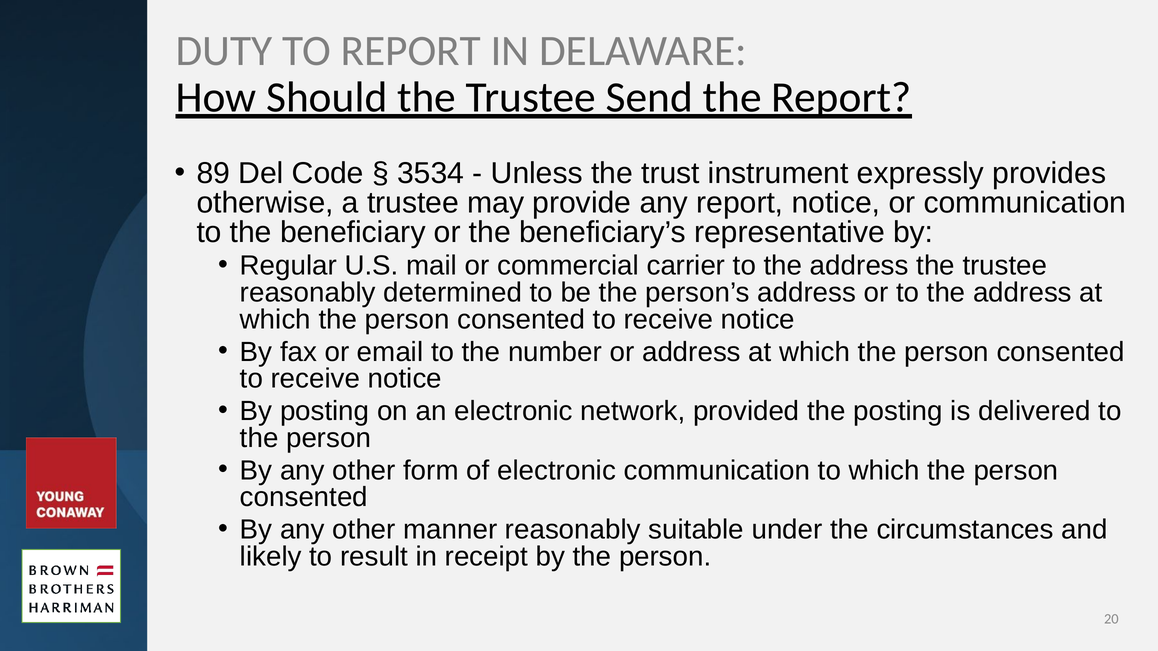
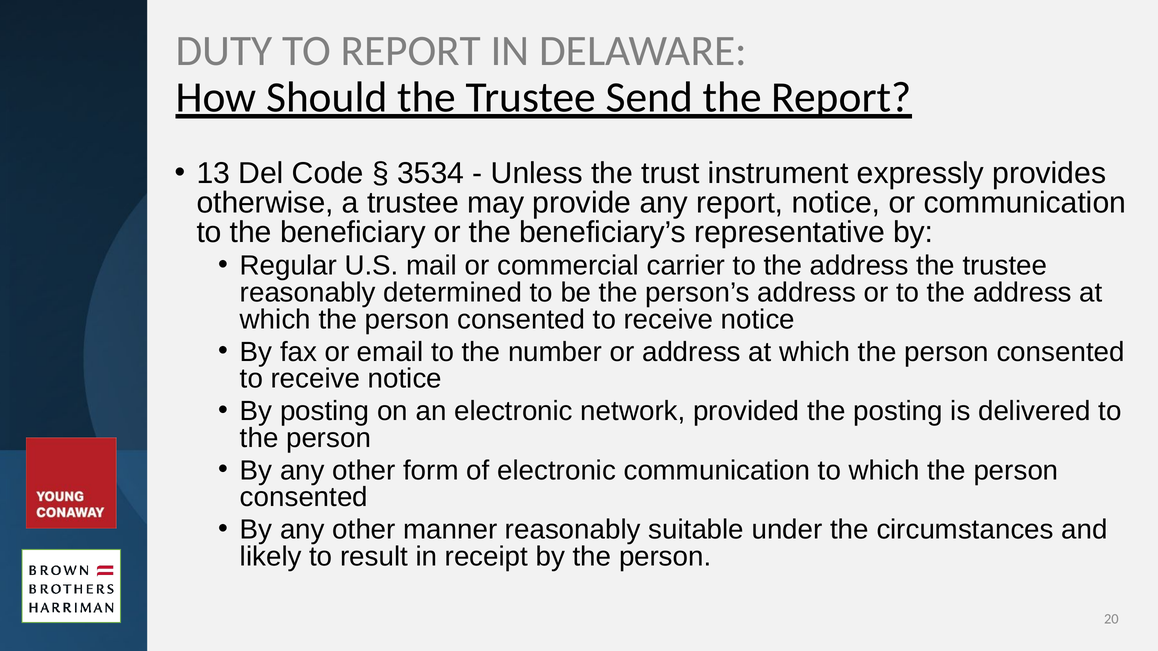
89: 89 -> 13
